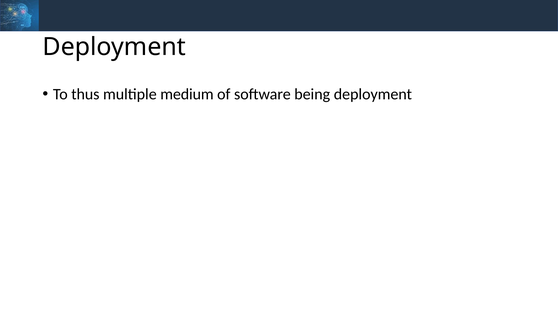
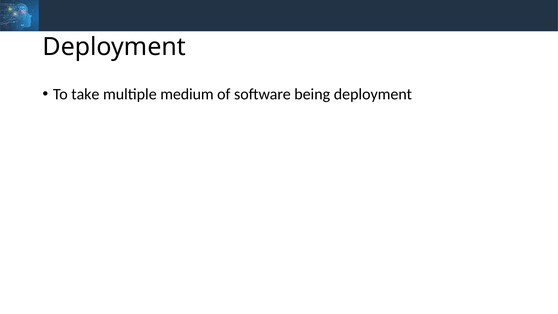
thus: thus -> take
